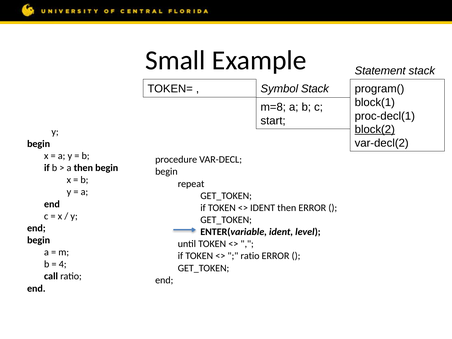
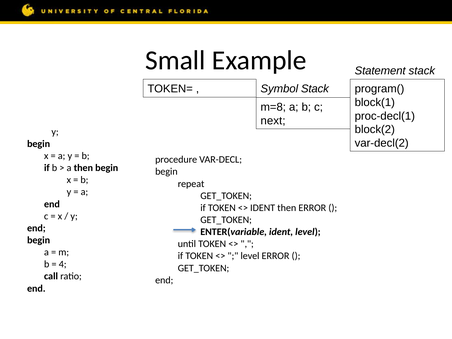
start: start -> next
block(2 underline: present -> none
ratio at (250, 256): ratio -> level
